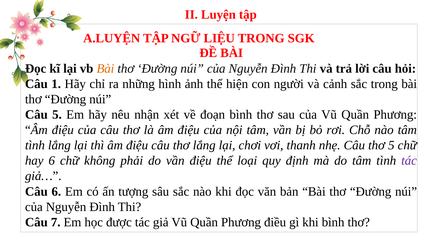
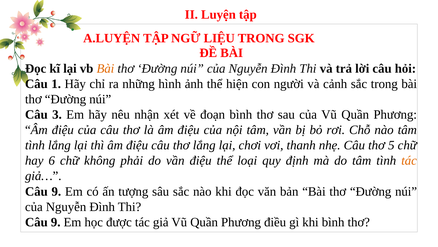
Câu 5: 5 -> 3
tác at (409, 160) colour: purple -> orange
6 at (56, 191): 6 -> 9
7 at (56, 222): 7 -> 9
